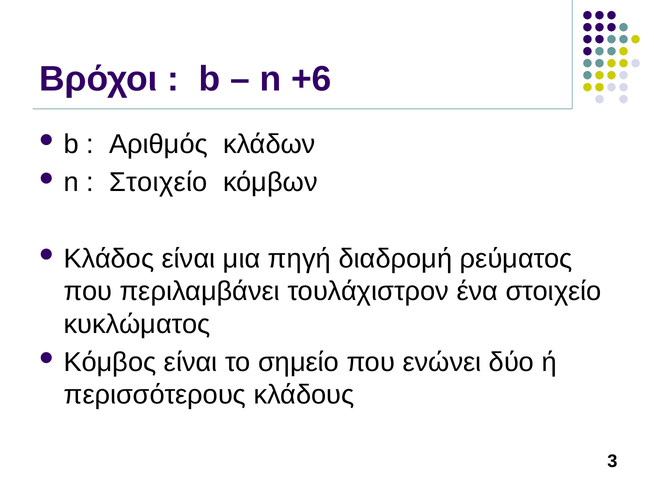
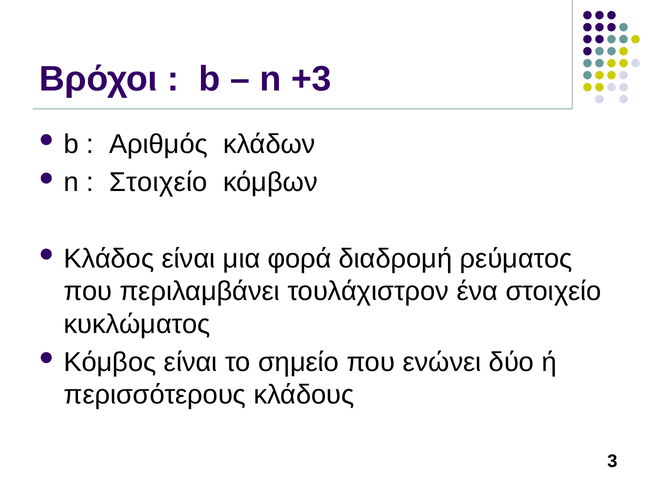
+6: +6 -> +3
πηγή: πηγή -> φορά
